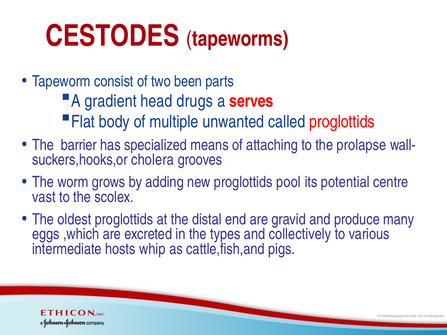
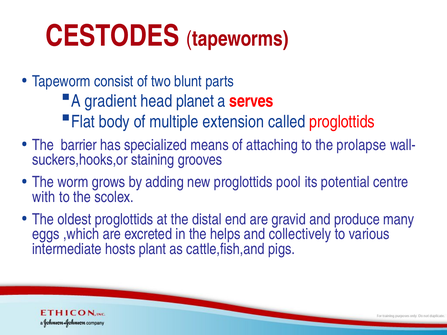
been: been -> blunt
drugs: drugs -> planet
unwanted: unwanted -> extension
cholera: cholera -> staining
vast: vast -> with
types: types -> helps
whip: whip -> plant
